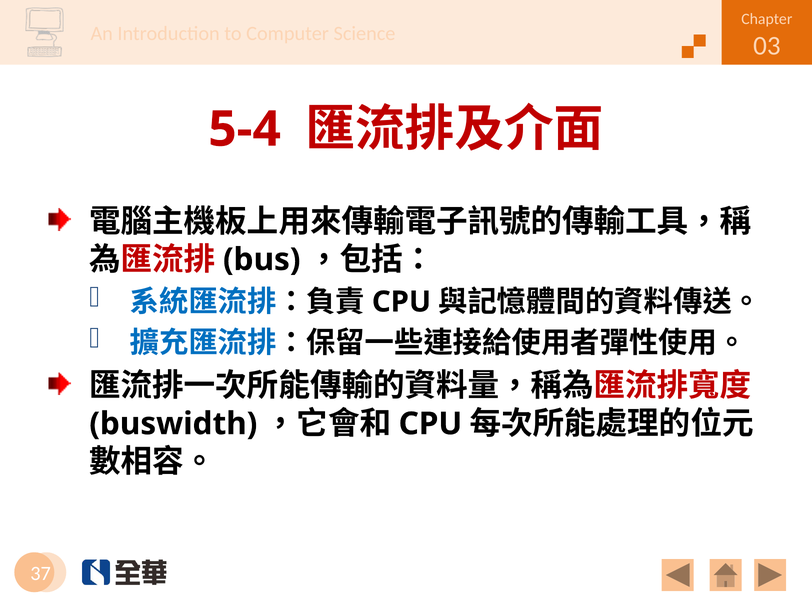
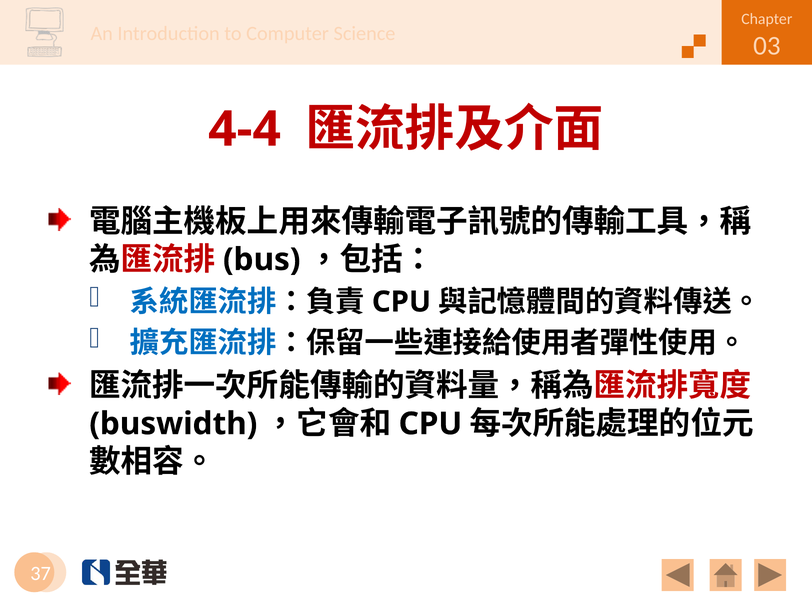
5-4: 5-4 -> 4-4
